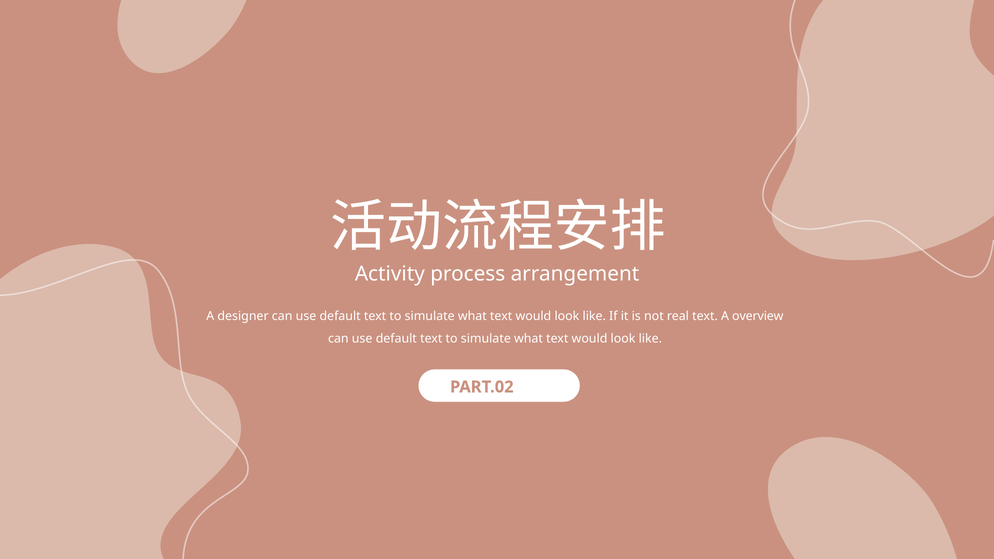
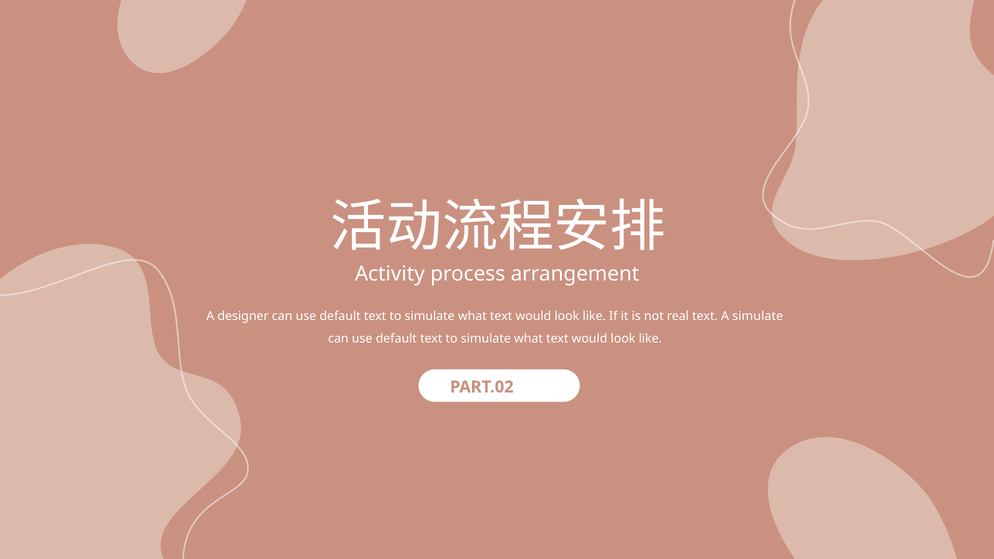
A overview: overview -> simulate
